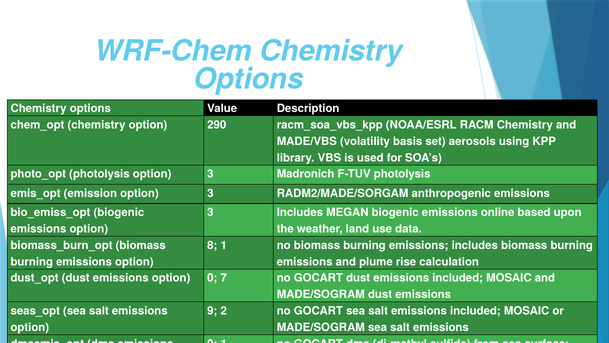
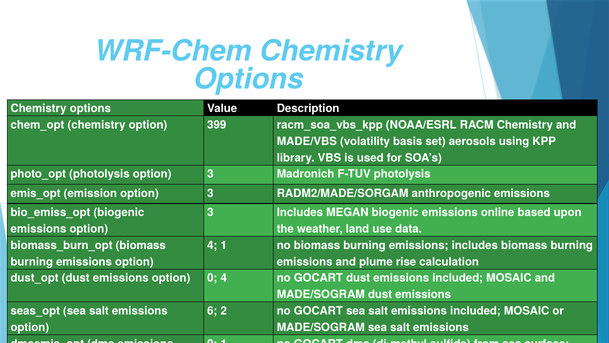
290: 290 -> 399
8 at (212, 245): 8 -> 4
0 7: 7 -> 4
9: 9 -> 6
